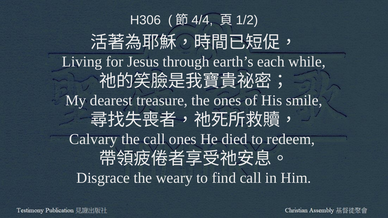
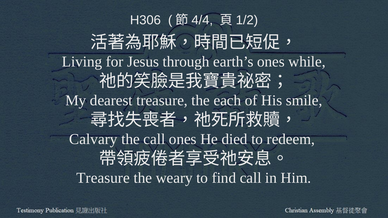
earth’s each: each -> ones
the ones: ones -> each
Disgrace at (103, 178): Disgrace -> Treasure
